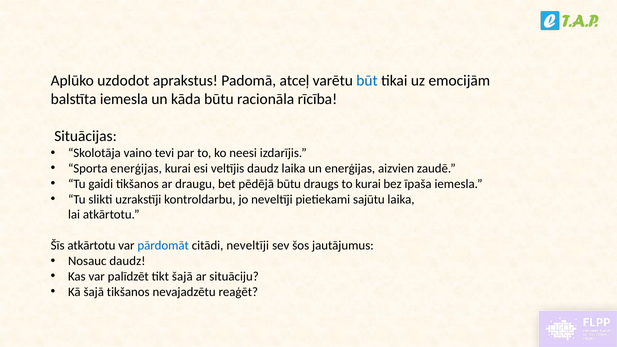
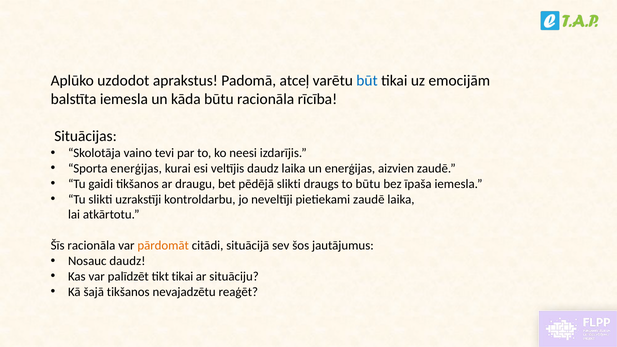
pēdējā būtu: būtu -> slikti
to kurai: kurai -> būtu
pietiekami sajūtu: sajūtu -> zaudē
Šīs atkārtotu: atkārtotu -> racionāla
pārdomāt colour: blue -> orange
citādi neveltīji: neveltīji -> situācijā
tikt šajā: šajā -> tikai
